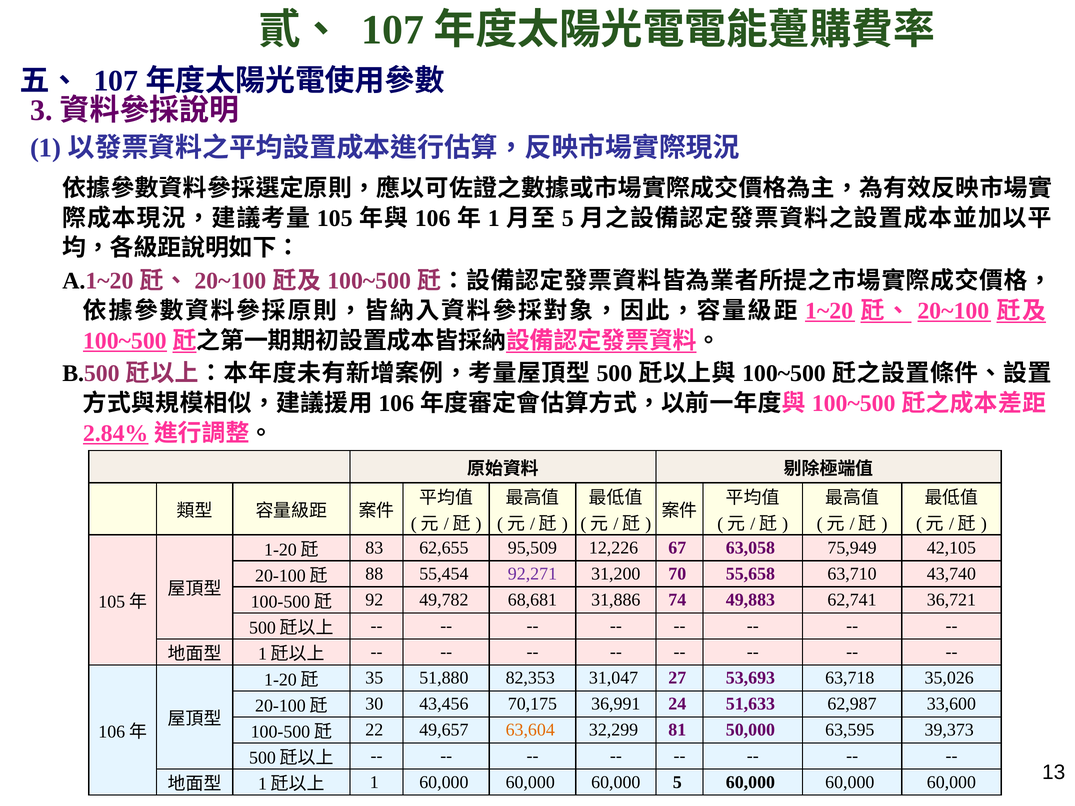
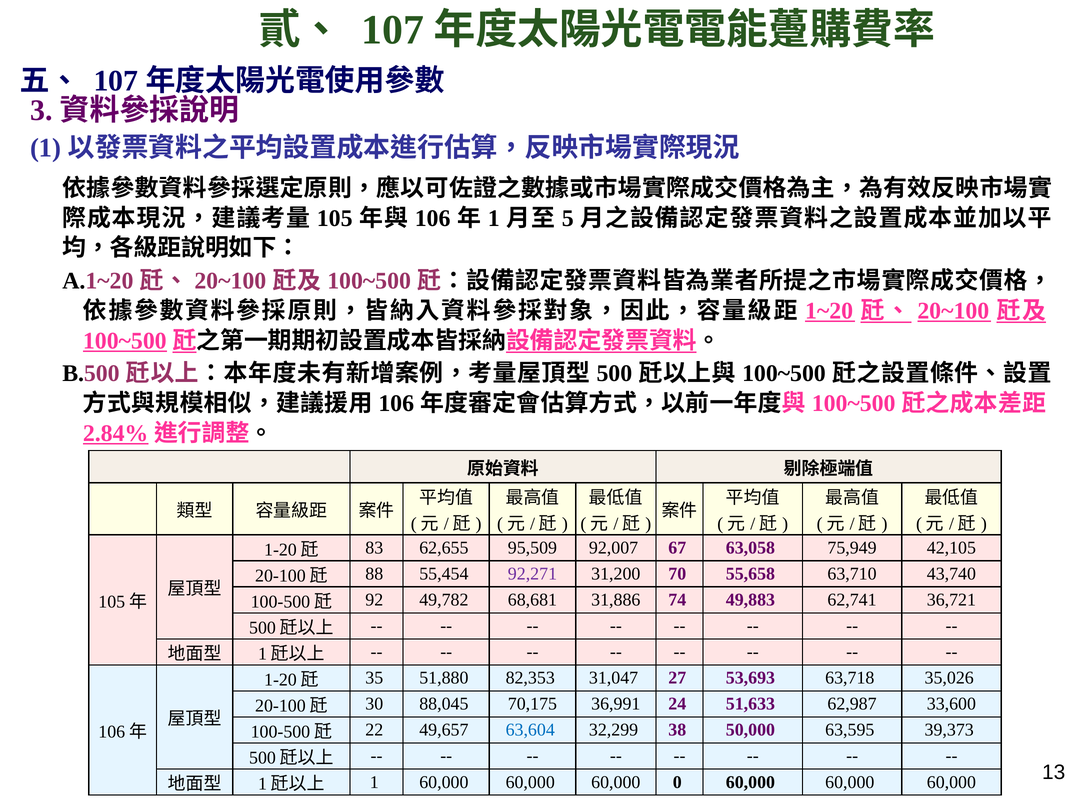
12,226: 12,226 -> 92,007
43,456: 43,456 -> 88,045
63,604 colour: orange -> blue
81: 81 -> 38
60,000 5: 5 -> 0
